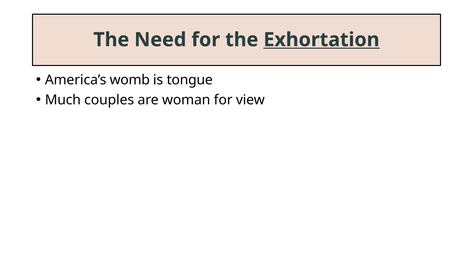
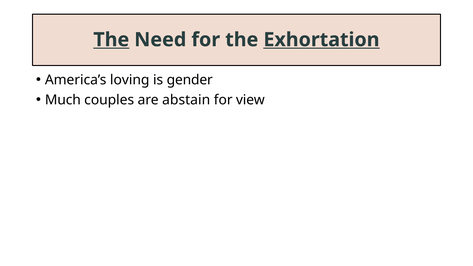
The at (111, 40) underline: none -> present
womb: womb -> loving
tongue: tongue -> gender
woman: woman -> abstain
